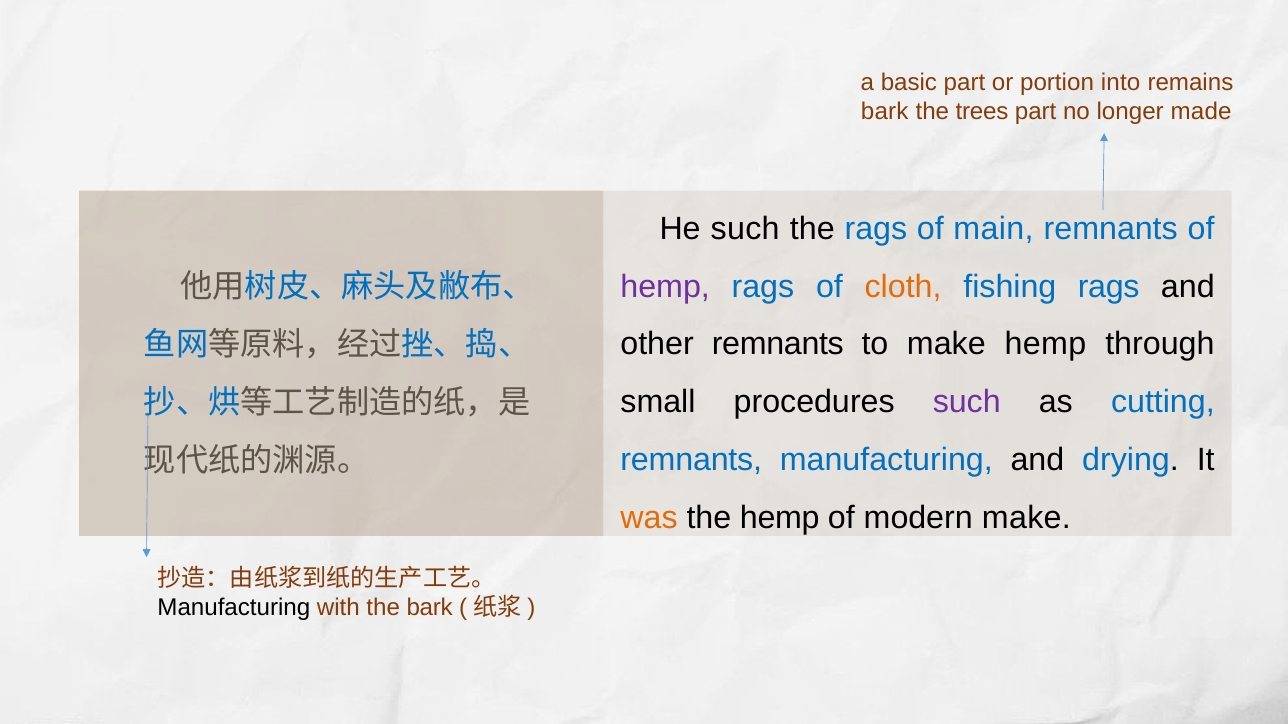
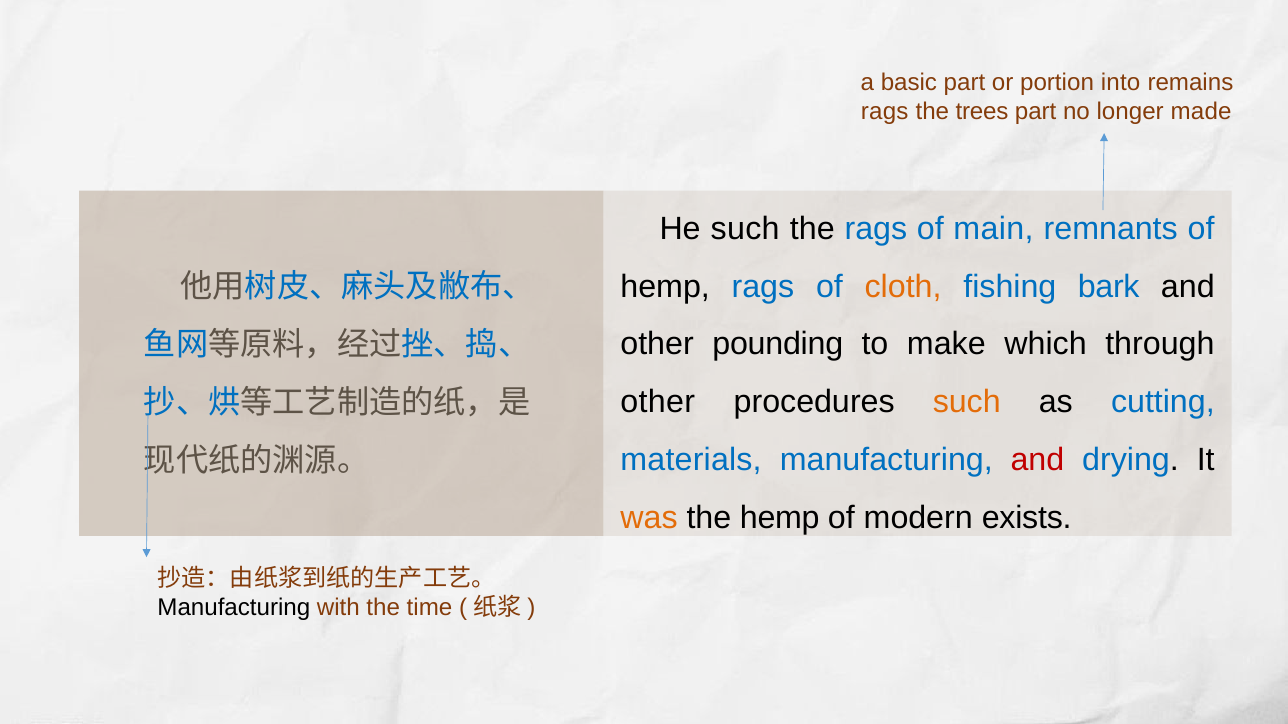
bark at (885, 111): bark -> rags
hemp at (665, 287) colour: purple -> black
fishing rags: rags -> bark
other remnants: remnants -> pounding
make hemp: hemp -> which
small at (658, 403): small -> other
such at (967, 403) colour: purple -> orange
remnants at (691, 460): remnants -> materials
and at (1037, 460) colour: black -> red
modern make: make -> exists
the bark: bark -> time
